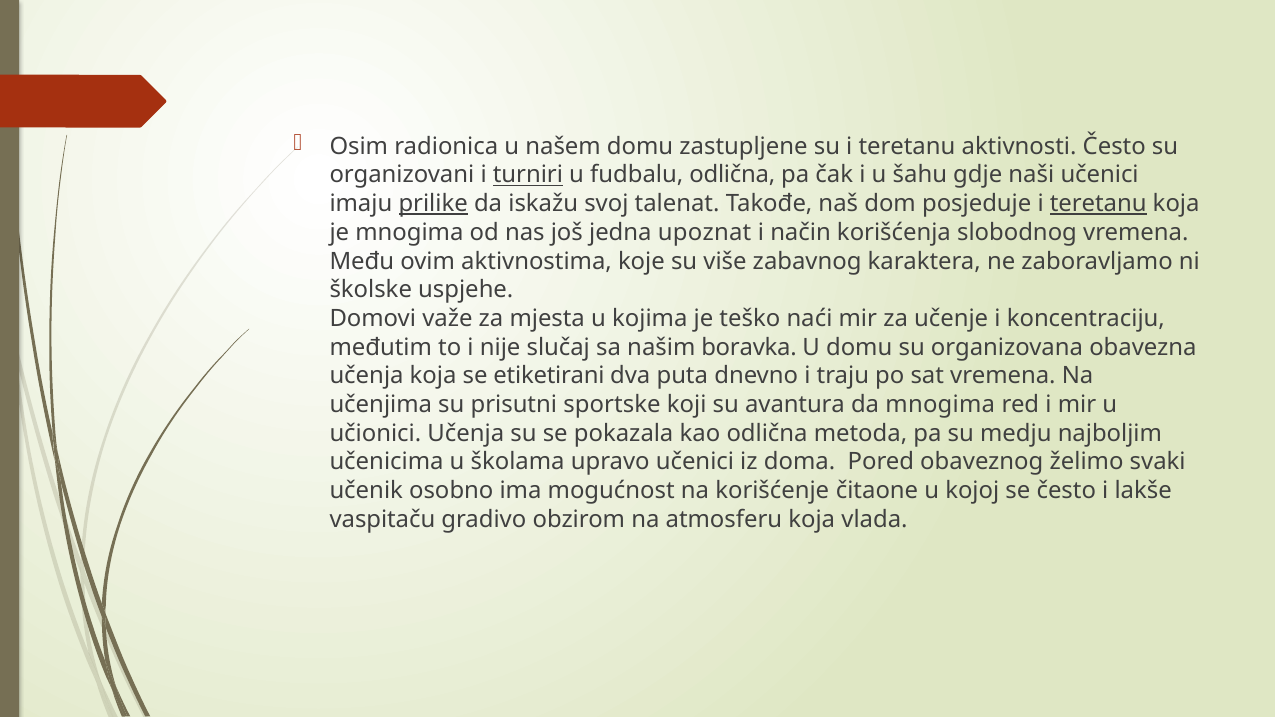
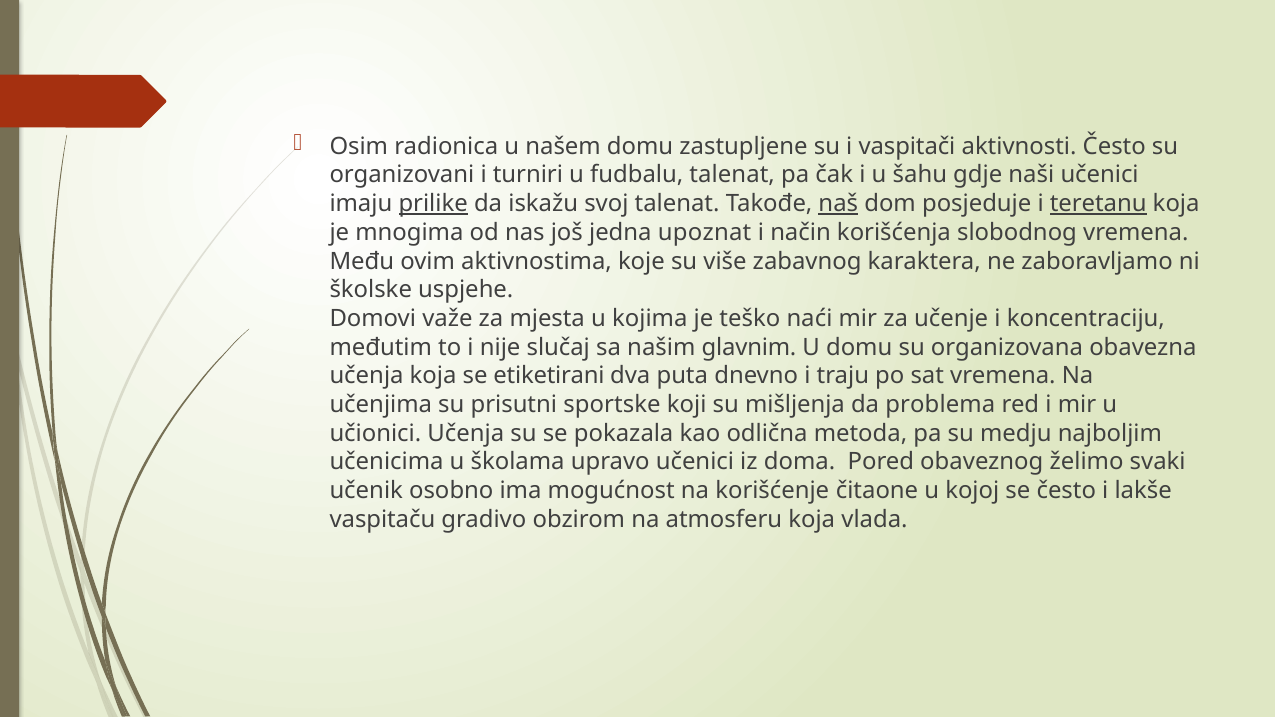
su i teretanu: teretanu -> vaspitači
turniri underline: present -> none
fudbalu odlična: odlična -> talenat
naš underline: none -> present
boravka: boravka -> glavnim
avantura: avantura -> mišljenja
da mnogima: mnogima -> problema
